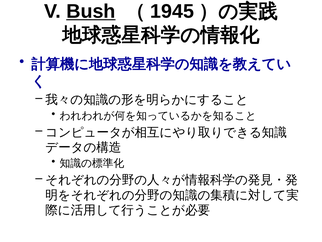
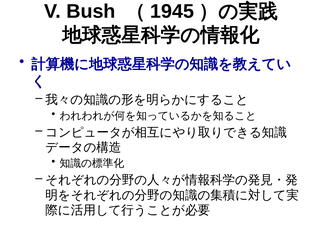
Bush underline: present -> none
